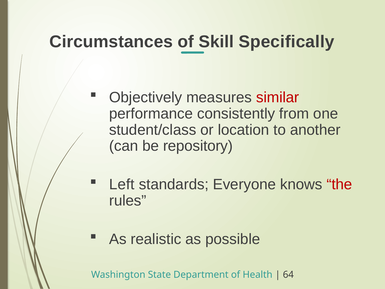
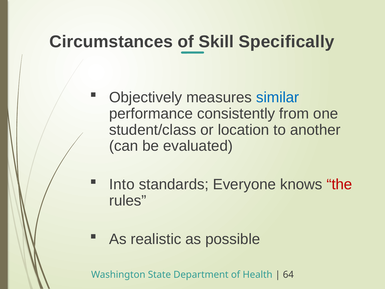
similar colour: red -> blue
repository: repository -> evaluated
Left: Left -> Into
